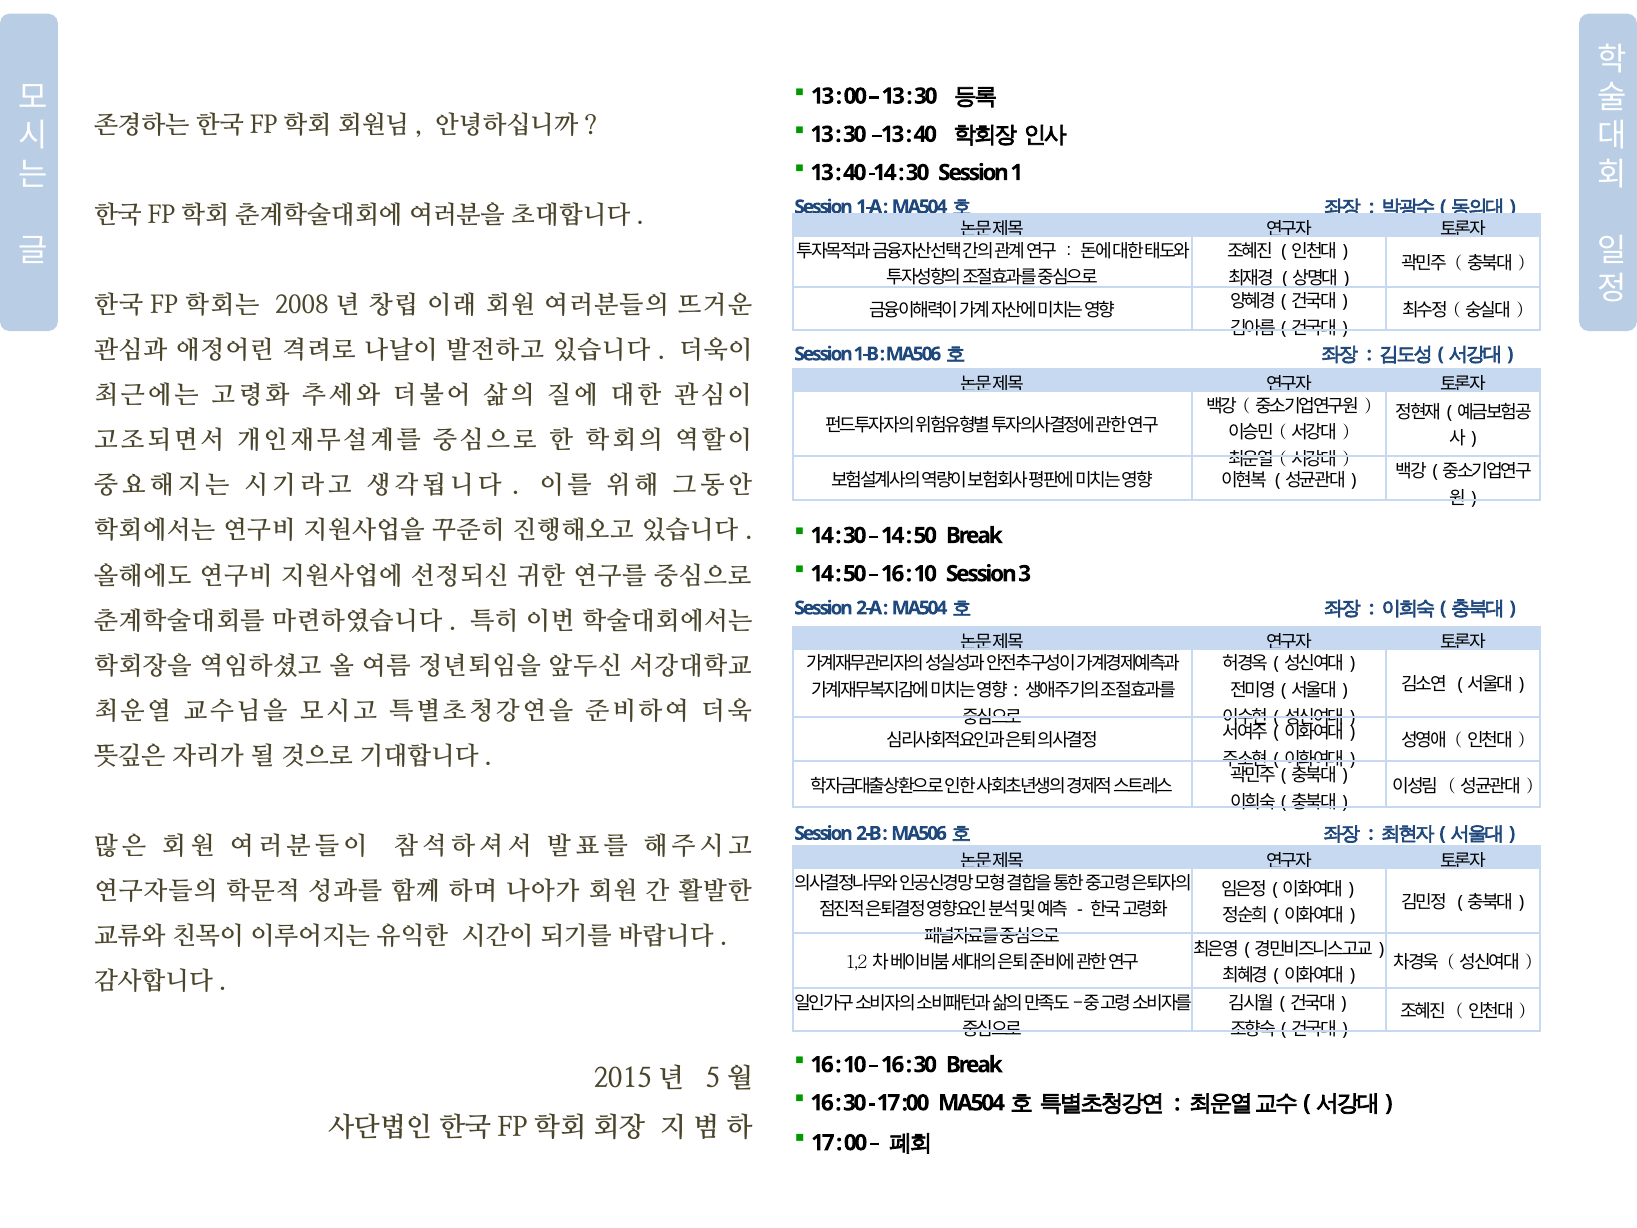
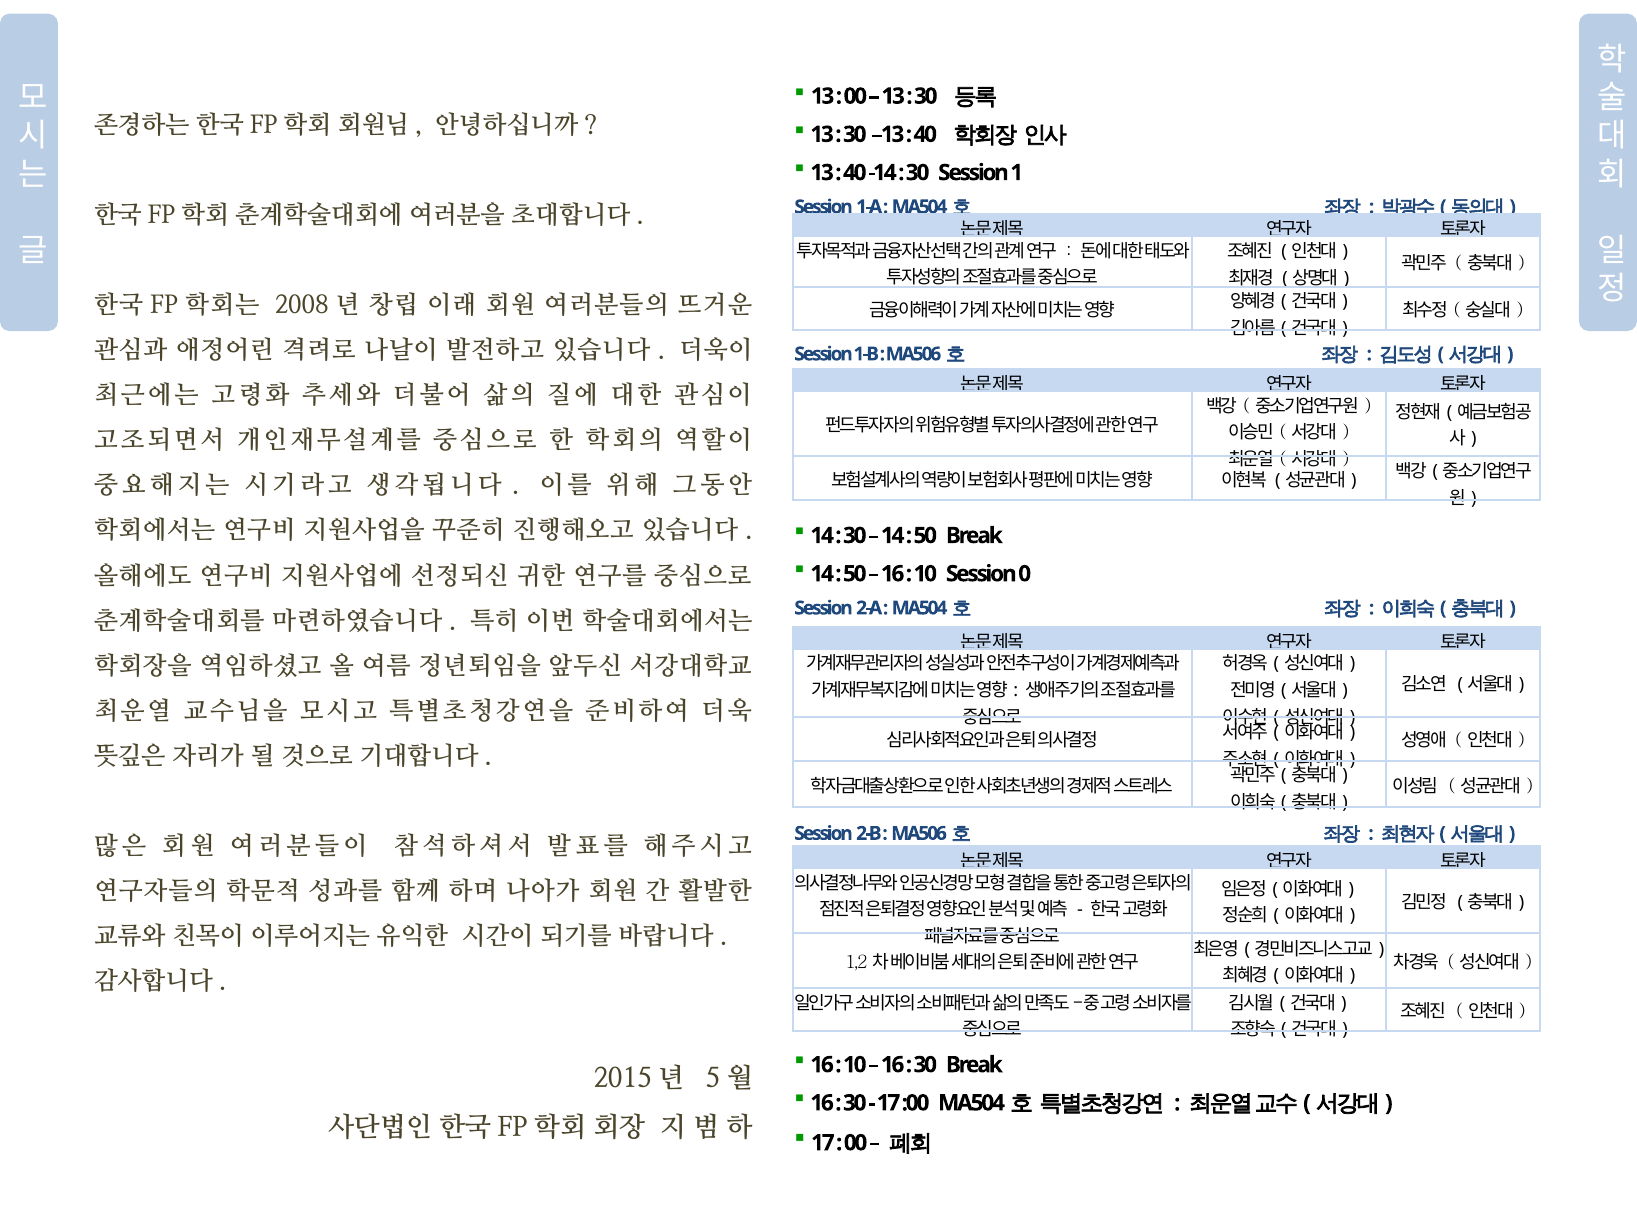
3: 3 -> 0
